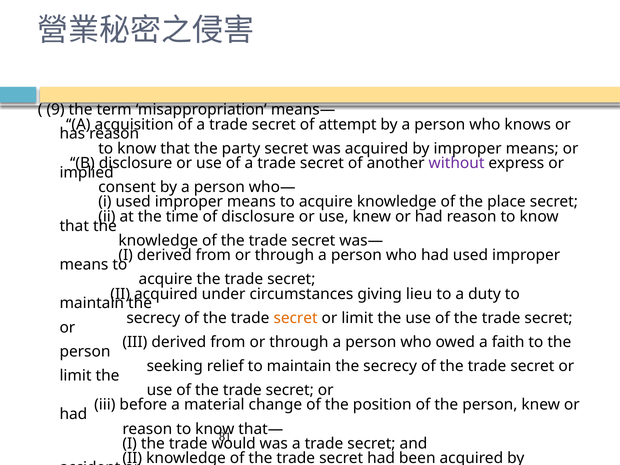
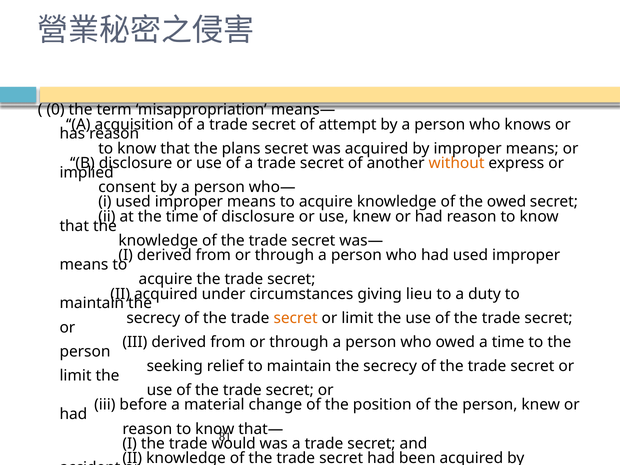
9: 9 -> 0
party: party -> plans
without colour: purple -> orange
the place: place -> owed
a faith: faith -> time
